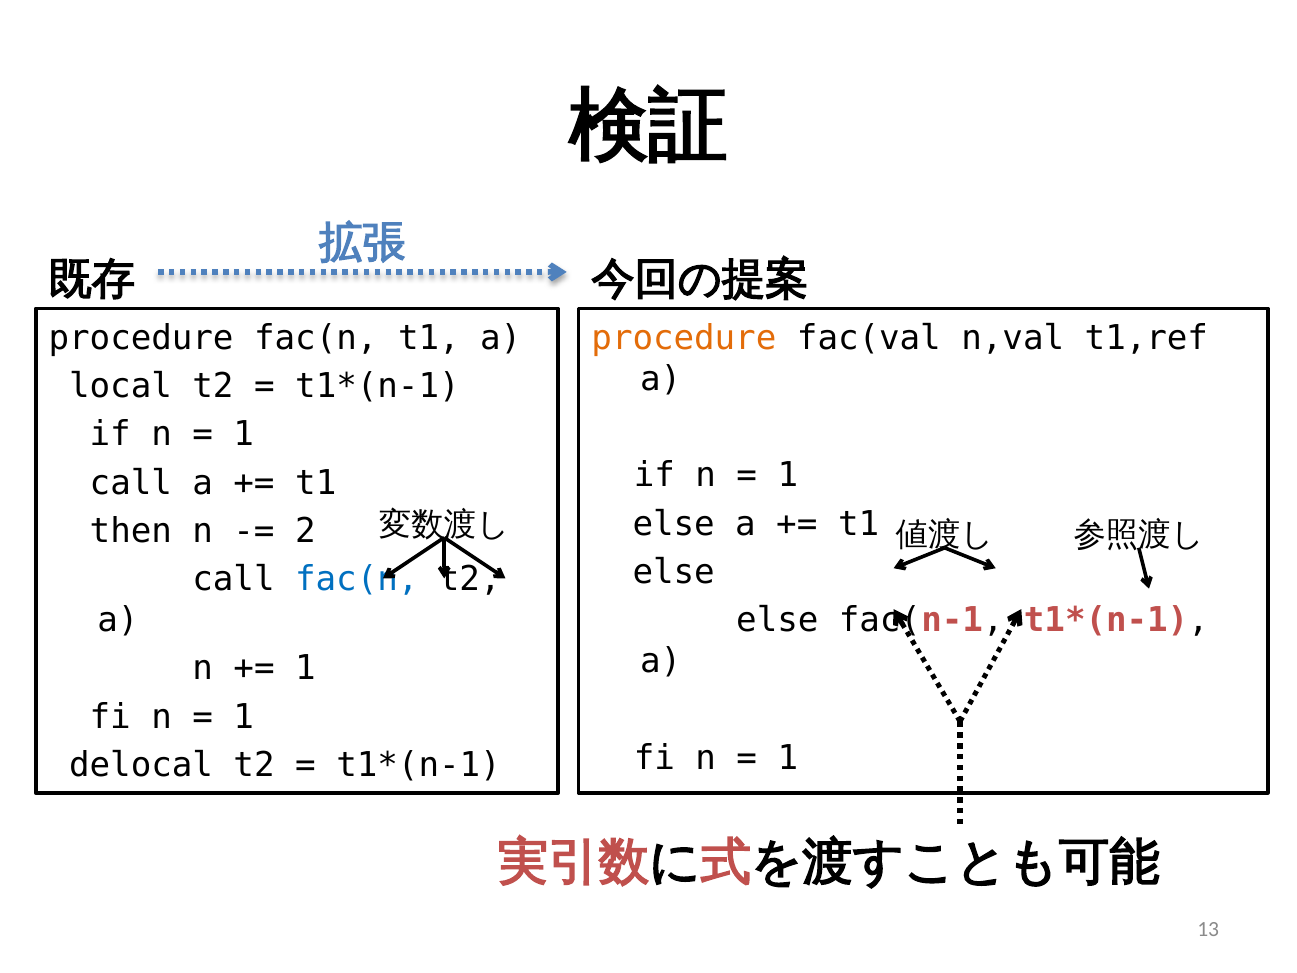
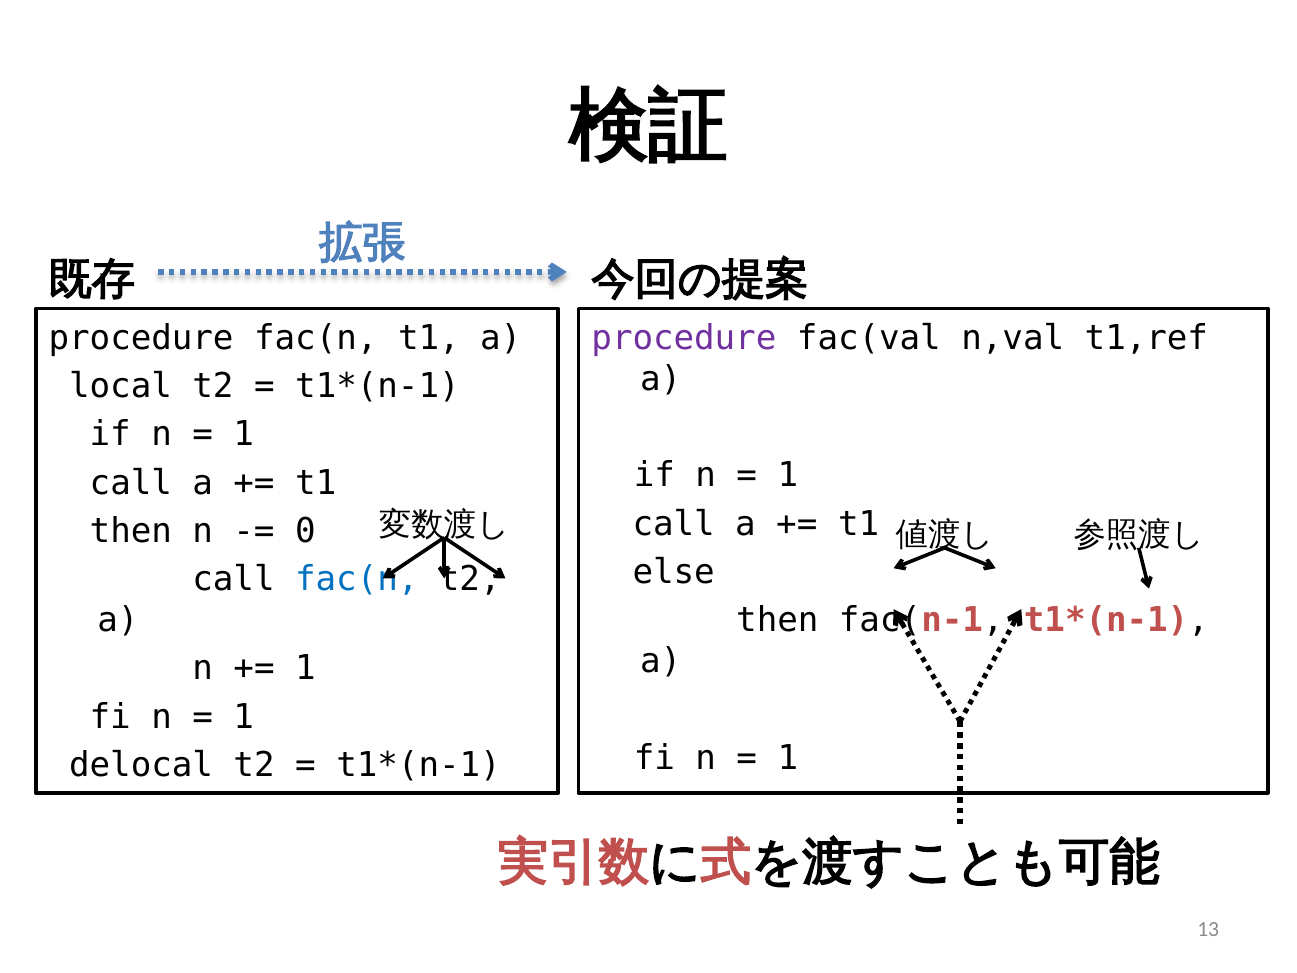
procedure at (684, 338) colour: orange -> purple
else at (674, 524): else -> call
2: 2 -> 0
else at (777, 620): else -> then
